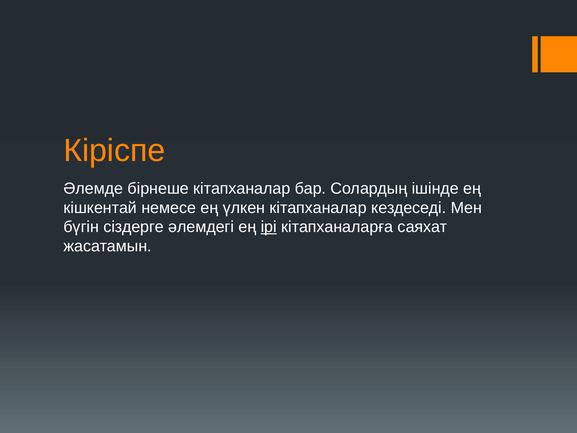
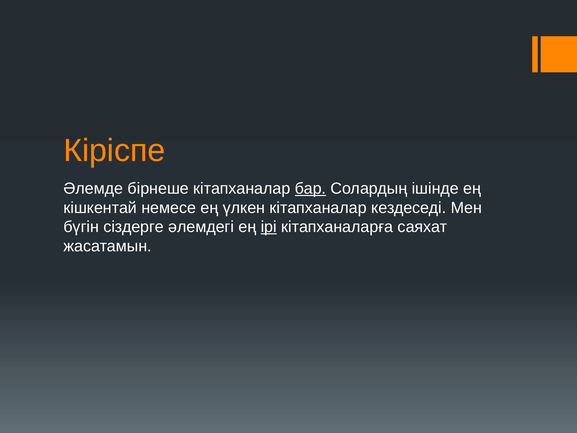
бар underline: none -> present
